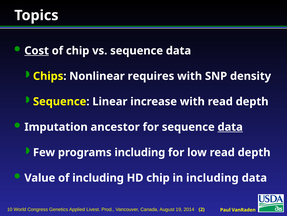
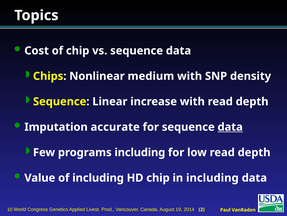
Cost underline: present -> none
requires: requires -> medium
ancestor: ancestor -> accurate
